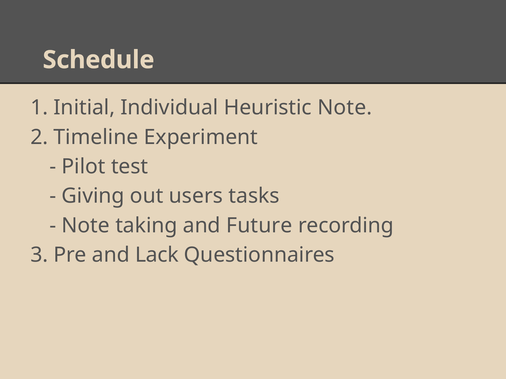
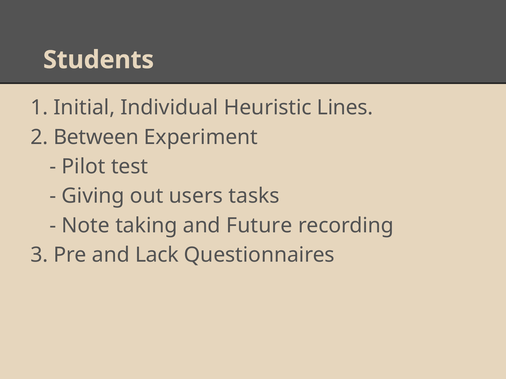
Schedule: Schedule -> Students
Heuristic Note: Note -> Lines
Timeline: Timeline -> Between
